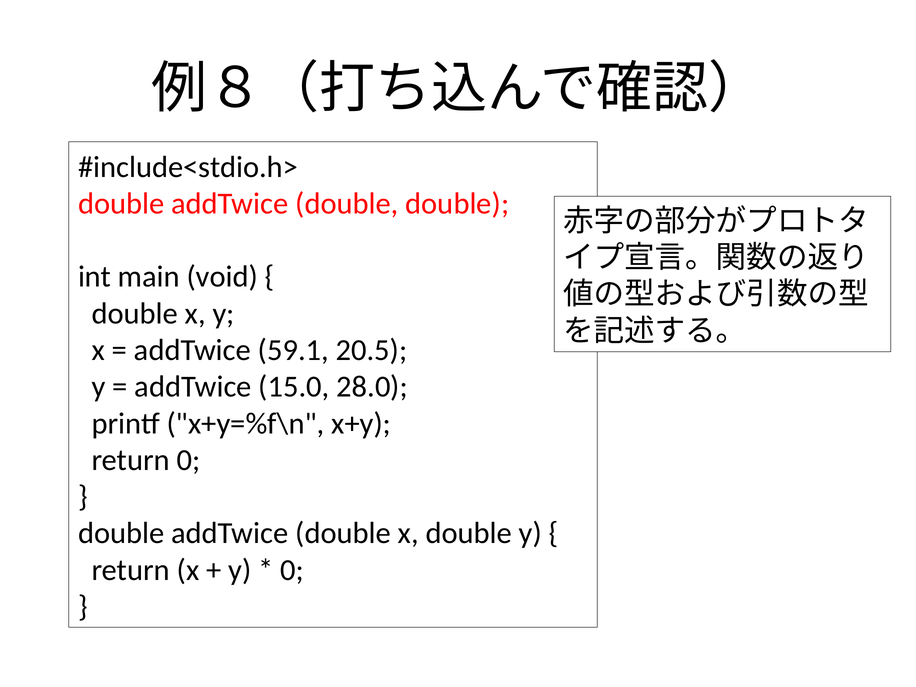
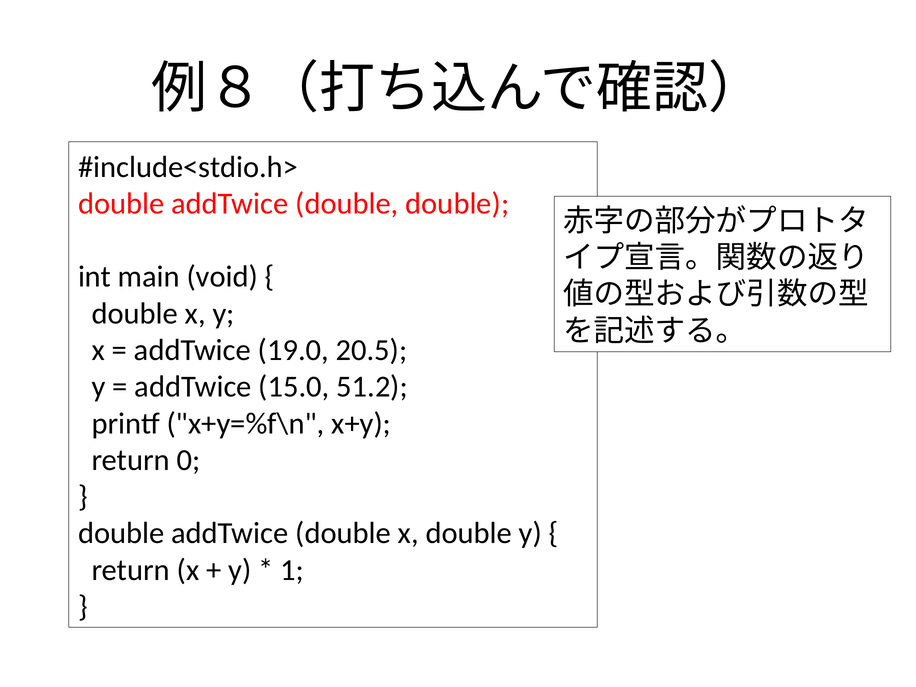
59.1: 59.1 -> 19.0
28.0: 28.0 -> 51.2
0 at (292, 570): 0 -> 1
